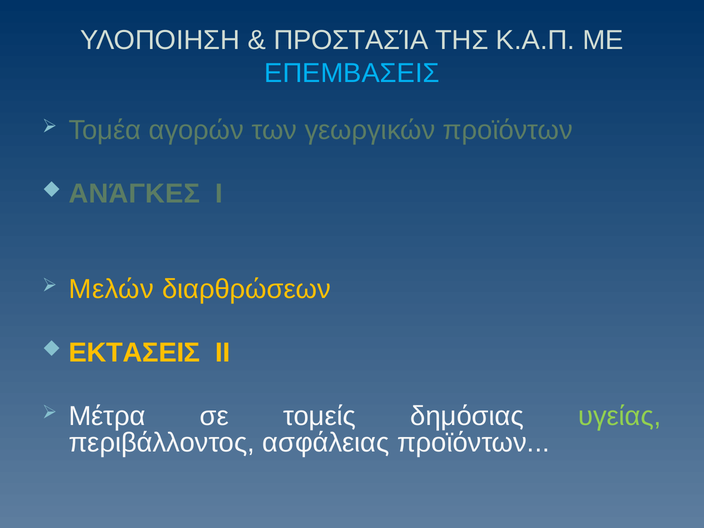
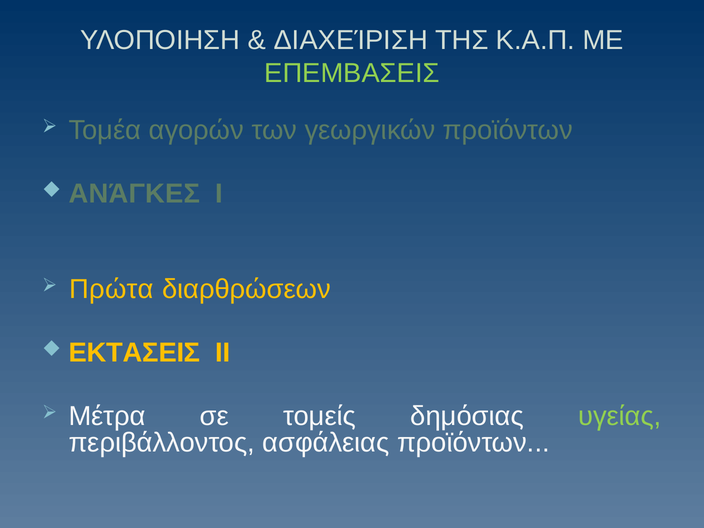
ΠΡΟΣΤΑΣΊΑ: ΠΡΟΣΤΑΣΊΑ -> ΔΙΑΧΕΊΡΙΣΗ
ΕΠΕΜΒΑΣΕΙΣ colour: light blue -> light green
Μελών: Μελών -> Πρώτα
